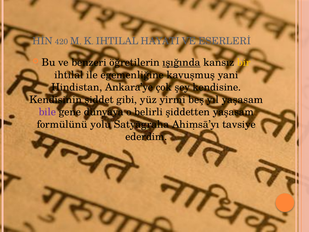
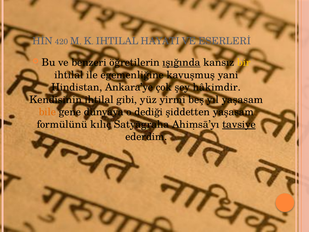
kendisine: kendisine -> hâkimdir
Kendisinin şiddet: şiddet -> ihtilal
bile colour: purple -> orange
belirli: belirli -> dediği
yolu: yolu -> kılıç
tavsiye underline: none -> present
